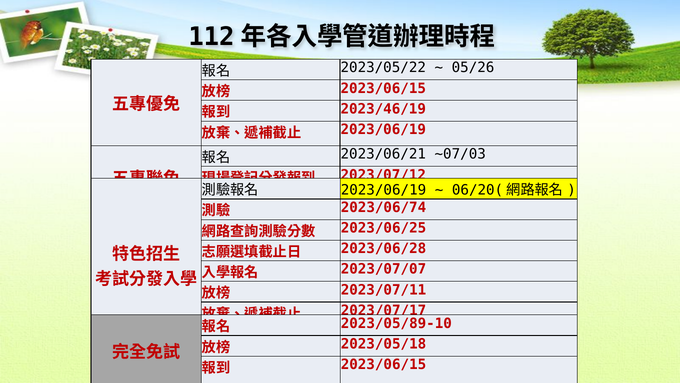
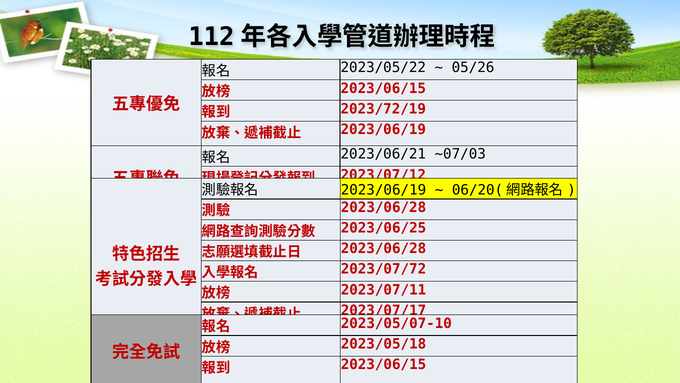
2023/46/19: 2023/46/19 -> 2023/72/19
2023/06/74 at (383, 207): 2023/06/74 -> 2023/06/28
2023/07/07: 2023/07/07 -> 2023/07/72
2023/05/89-10: 2023/05/89-10 -> 2023/05/07-10
